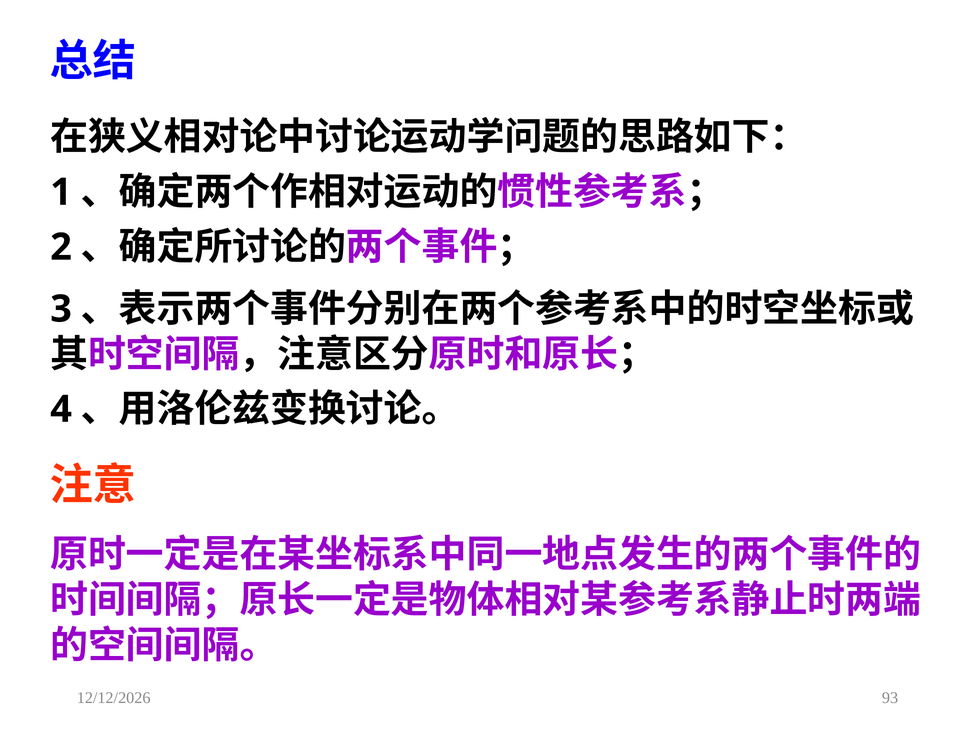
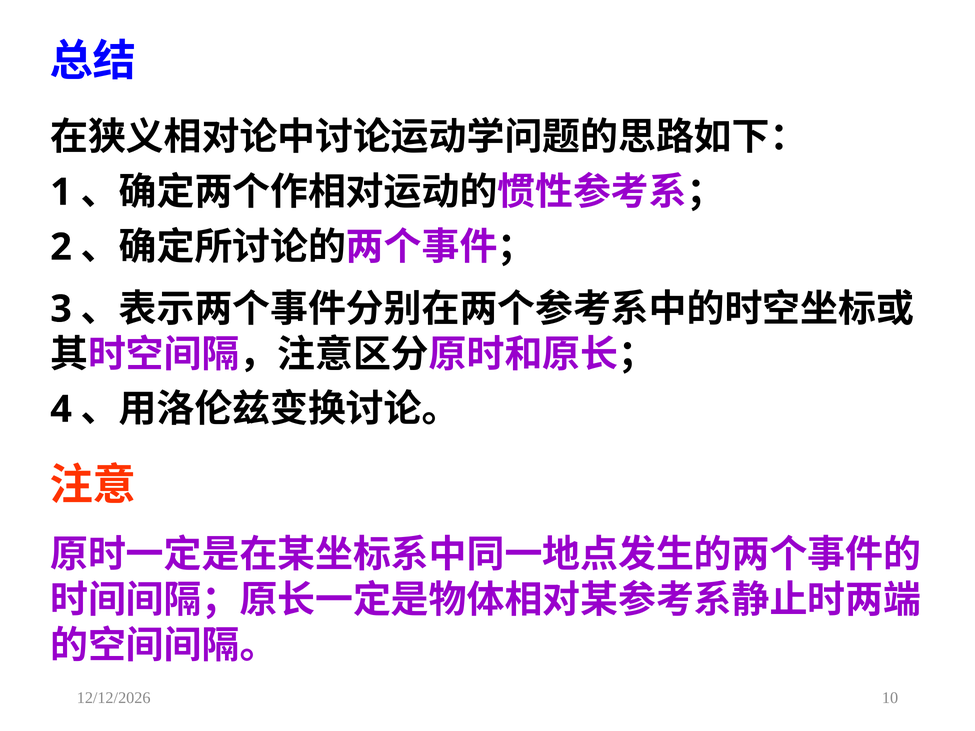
93: 93 -> 10
